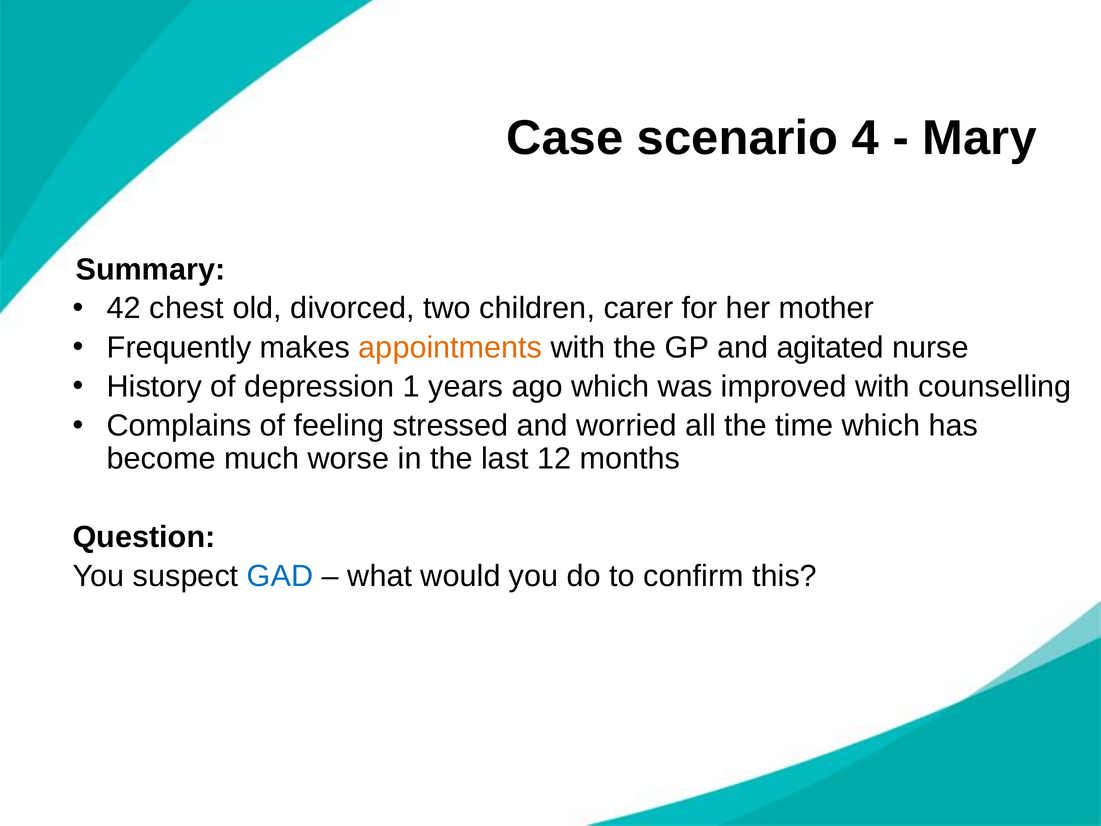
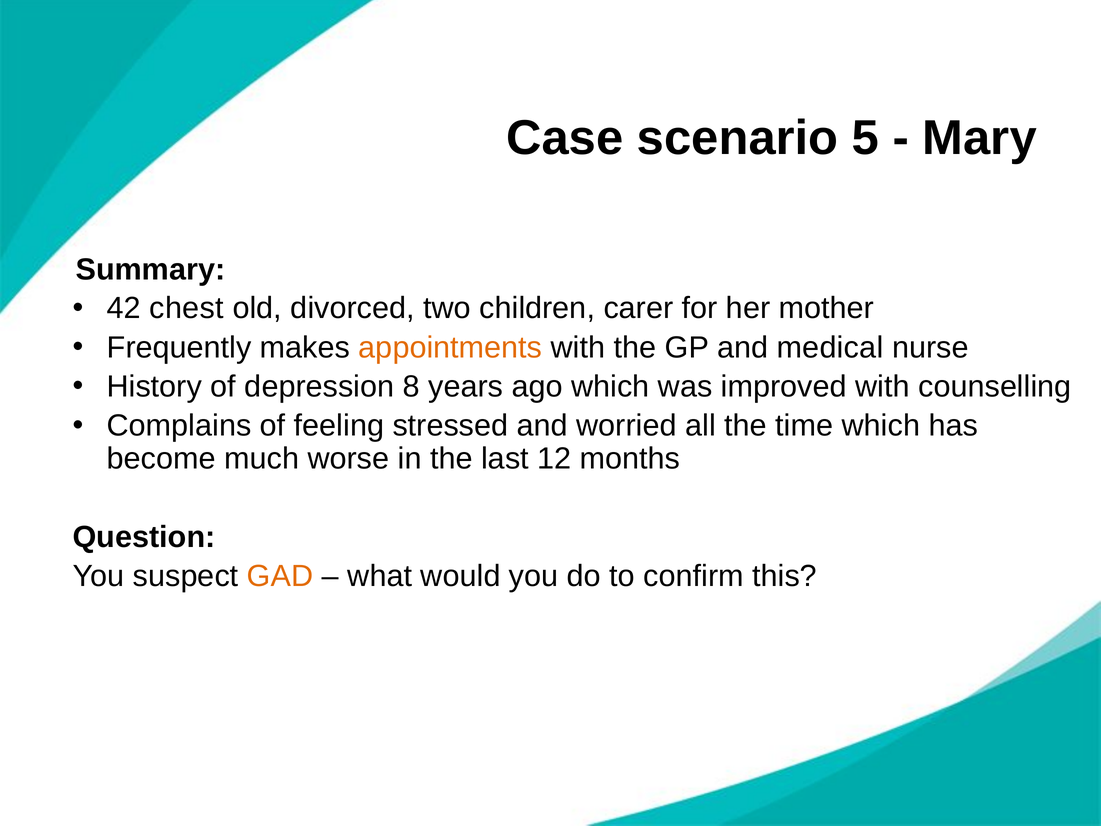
4: 4 -> 5
agitated: agitated -> medical
1: 1 -> 8
GAD colour: blue -> orange
